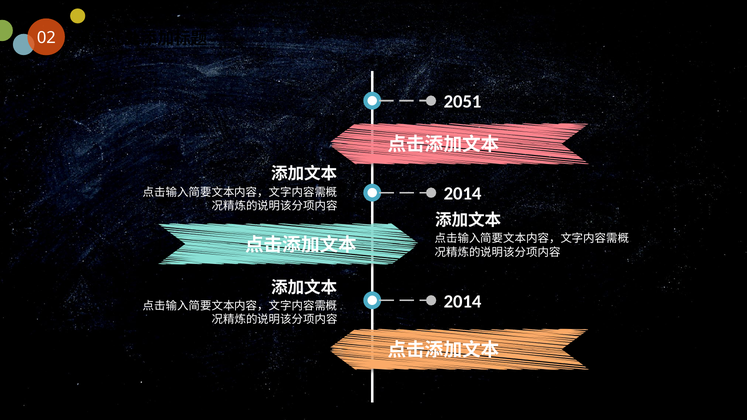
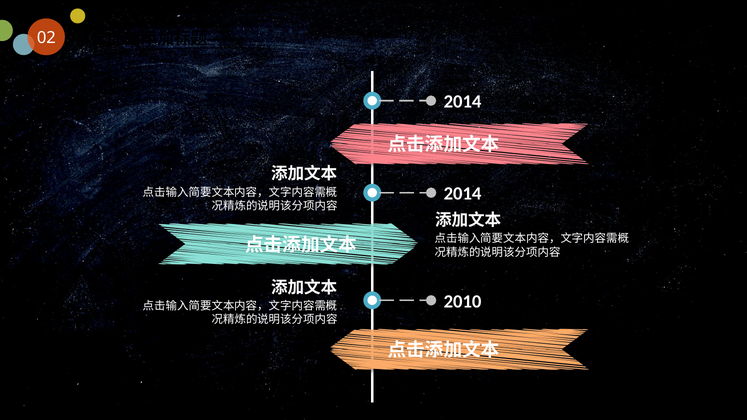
2051 at (463, 101): 2051 -> 2014
2014 at (463, 302): 2014 -> 2010
